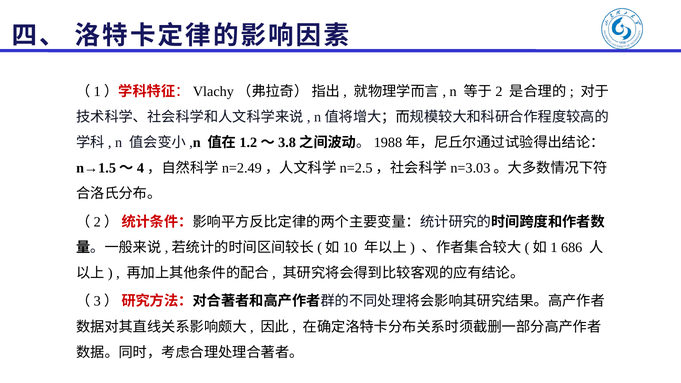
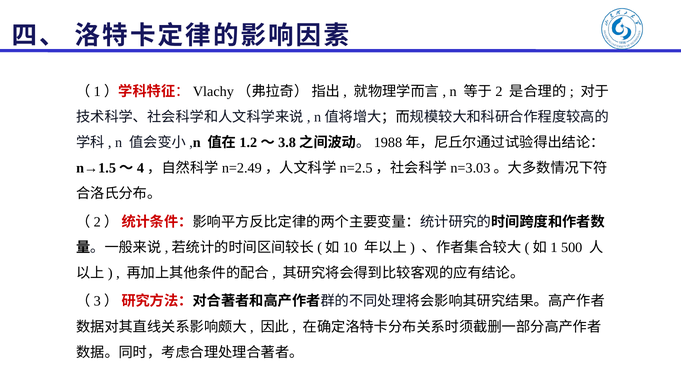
686: 686 -> 500
